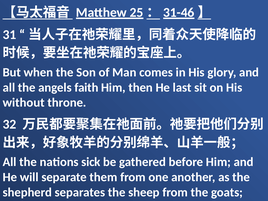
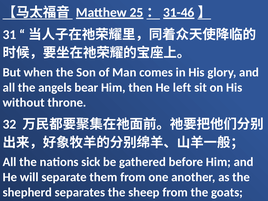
faith: faith -> bear
last: last -> left
